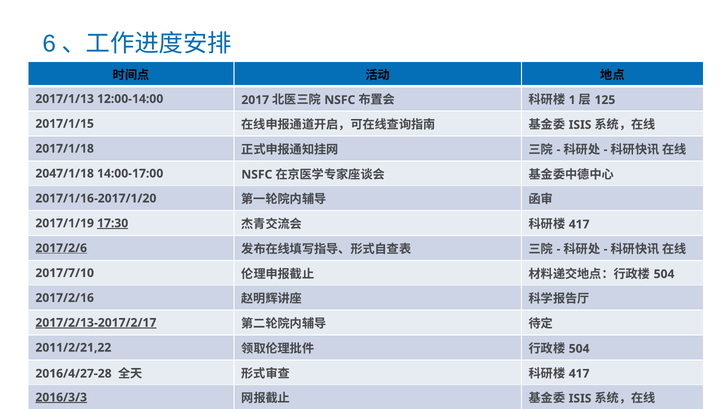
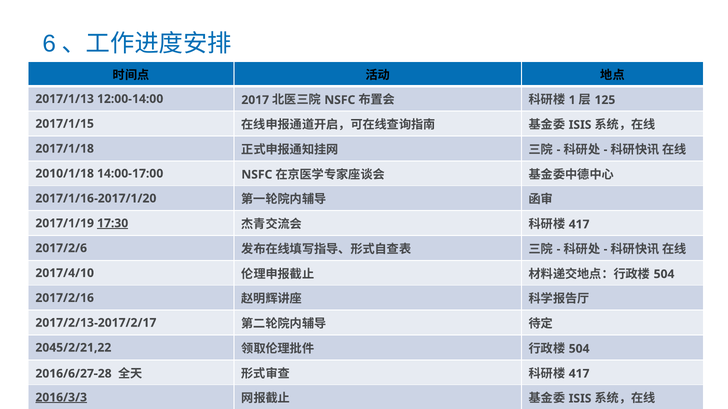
2047/1/18: 2047/1/18 -> 2010/1/18
2017/2/6 underline: present -> none
2017/7/10: 2017/7/10 -> 2017/4/10
2017/2/13-2017/2/17 underline: present -> none
2011/2/21,22: 2011/2/21,22 -> 2045/2/21,22
2016/4/27-28: 2016/4/27-28 -> 2016/6/27-28
